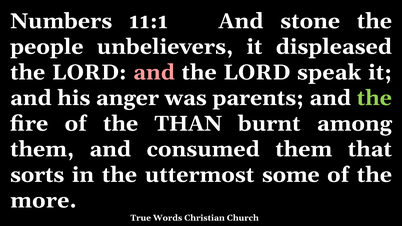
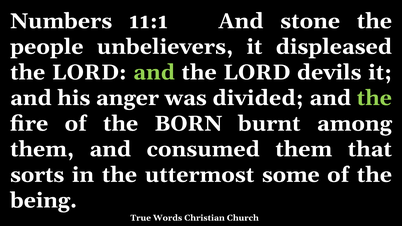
and at (154, 72) colour: pink -> light green
speak: speak -> devils
parents: parents -> divided
THAN: THAN -> BORN
more: more -> being
